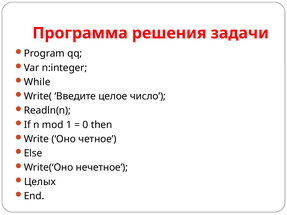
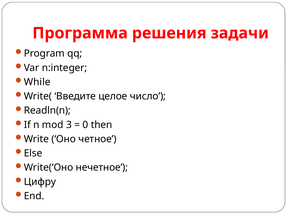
1: 1 -> 3
Целых: Целых -> Цифру
